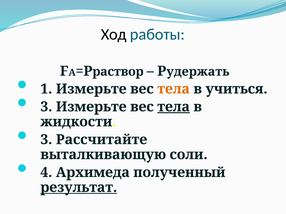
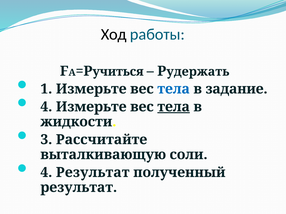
раствор: раствор -> учиться
тела at (174, 89) colour: orange -> blue
учиться: учиться -> задание
3 at (46, 107): 3 -> 4
4 Архимеда: Архимеда -> Результат
результат at (79, 188) underline: present -> none
